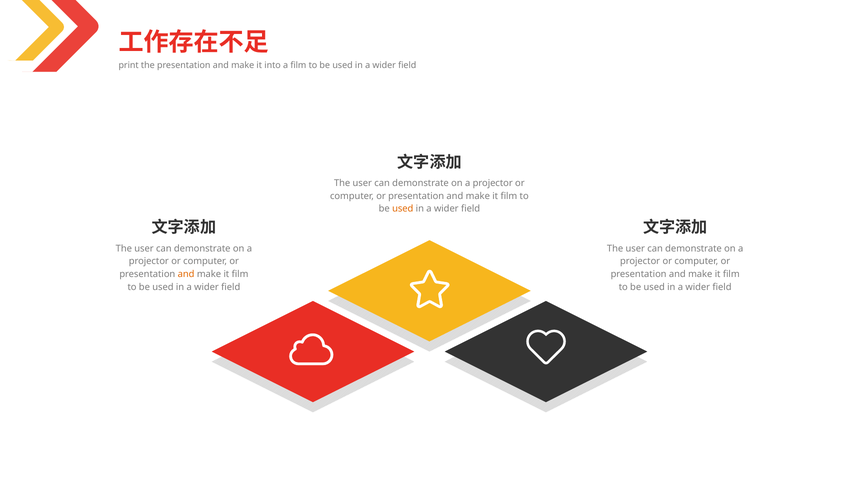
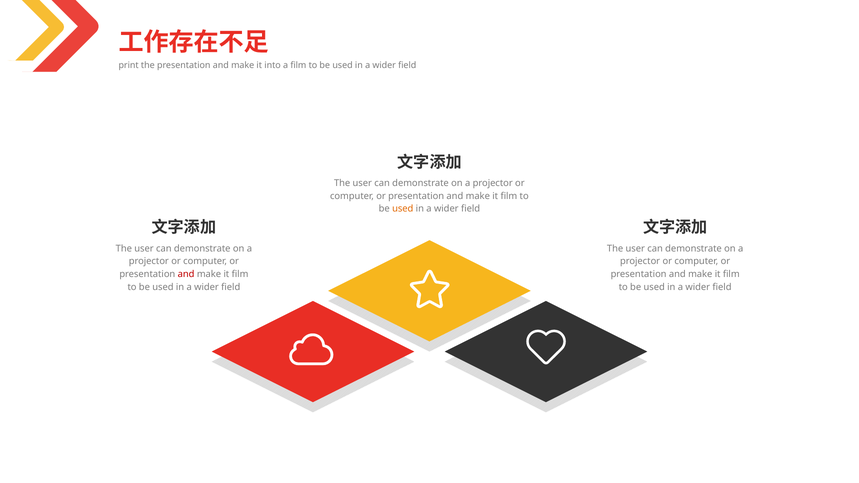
and at (186, 274) colour: orange -> red
